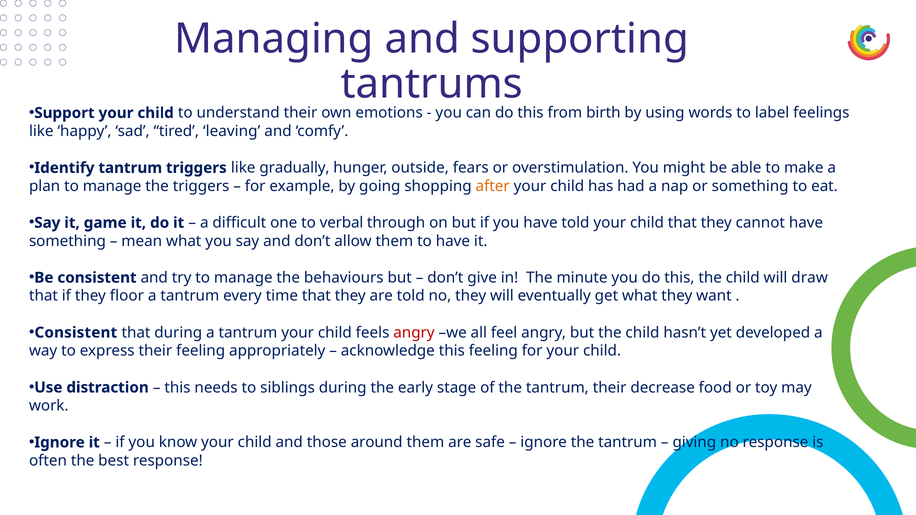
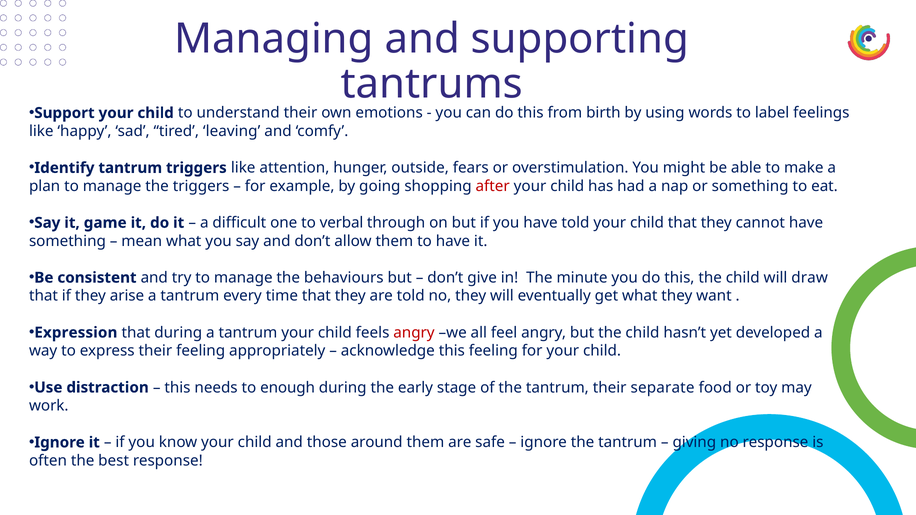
gradually: gradually -> attention
after colour: orange -> red
floor: floor -> arise
Consistent at (76, 333): Consistent -> Expression
siblings: siblings -> enough
decrease: decrease -> separate
